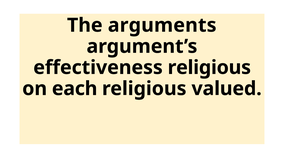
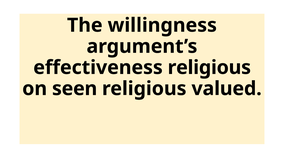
arguments: arguments -> willingness
each: each -> seen
